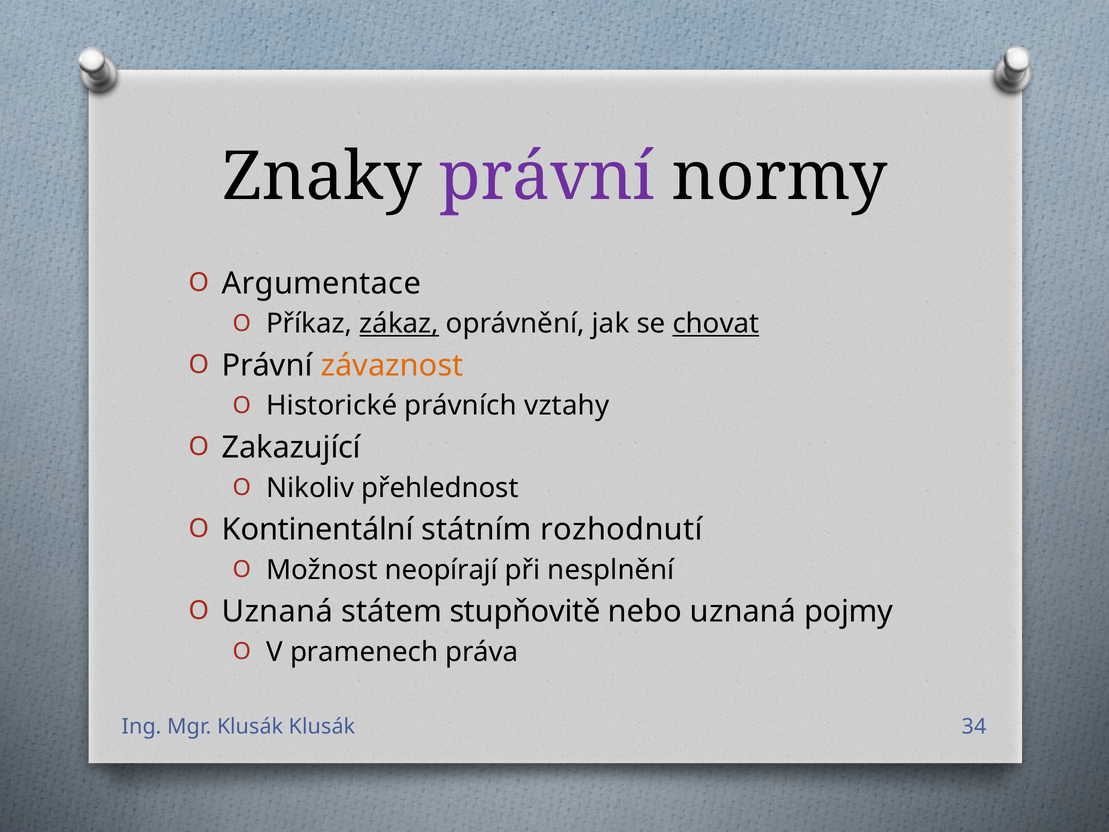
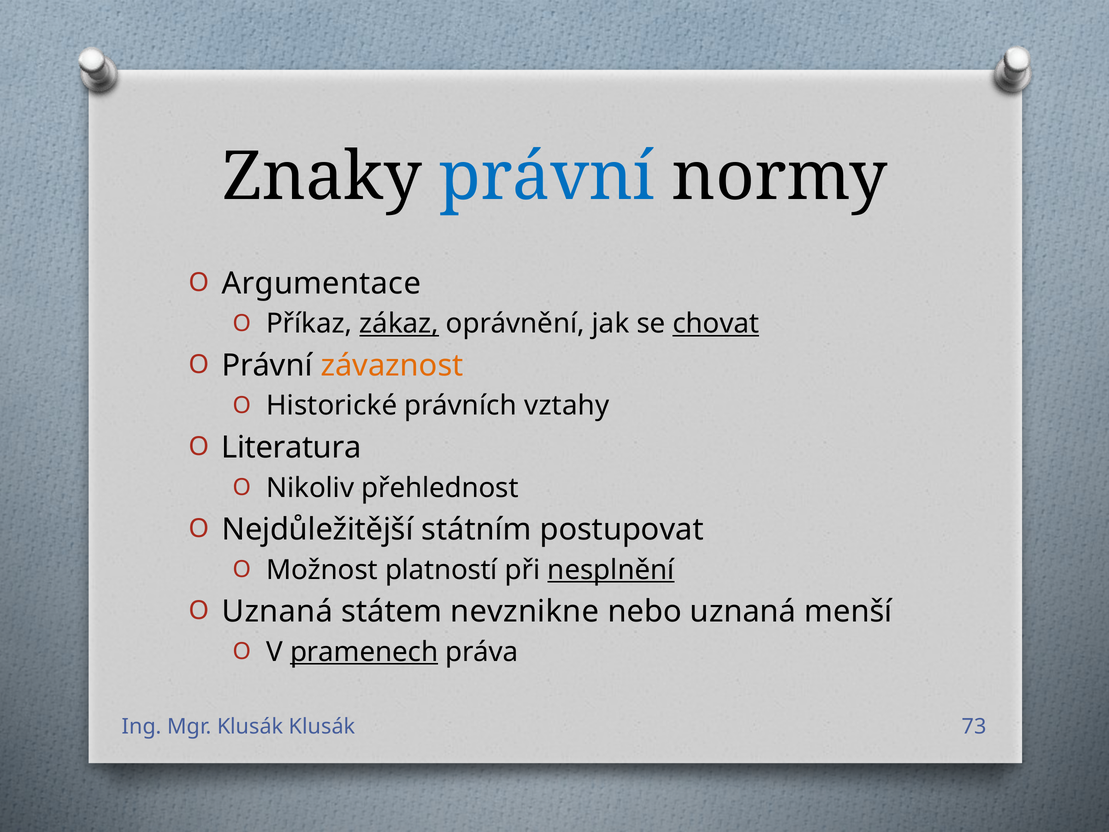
právní at (547, 177) colour: purple -> blue
Zakazující: Zakazující -> Literatura
Kontinentální: Kontinentální -> Nejdůležitější
rozhodnutí: rozhodnutí -> postupovat
neopírají: neopírají -> platností
nesplnění underline: none -> present
stupňovitě: stupňovitě -> nevznikne
pojmy: pojmy -> menší
pramenech underline: none -> present
34: 34 -> 73
